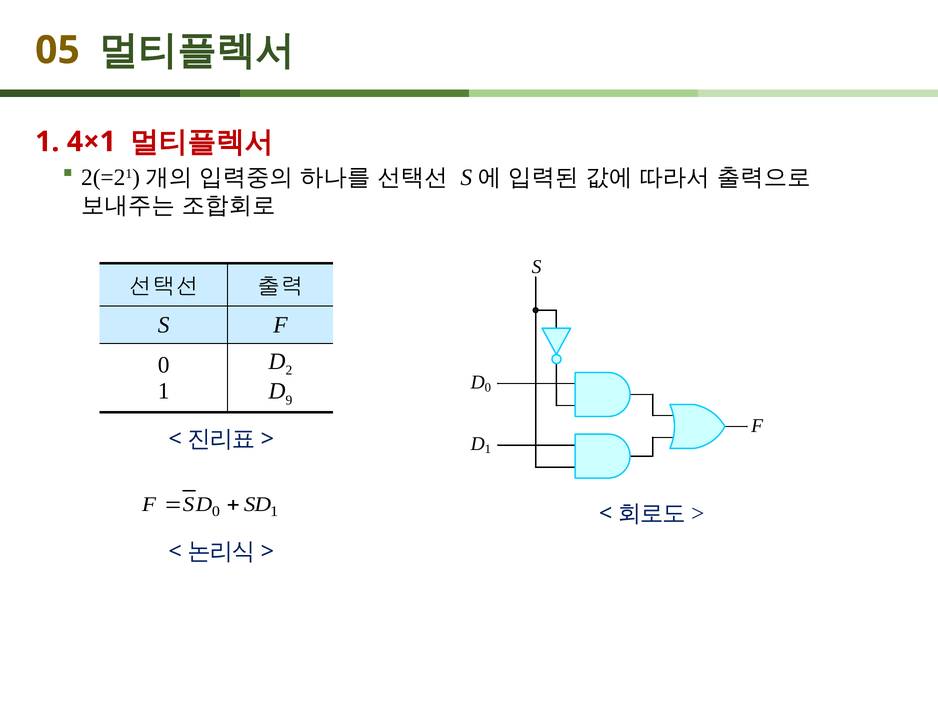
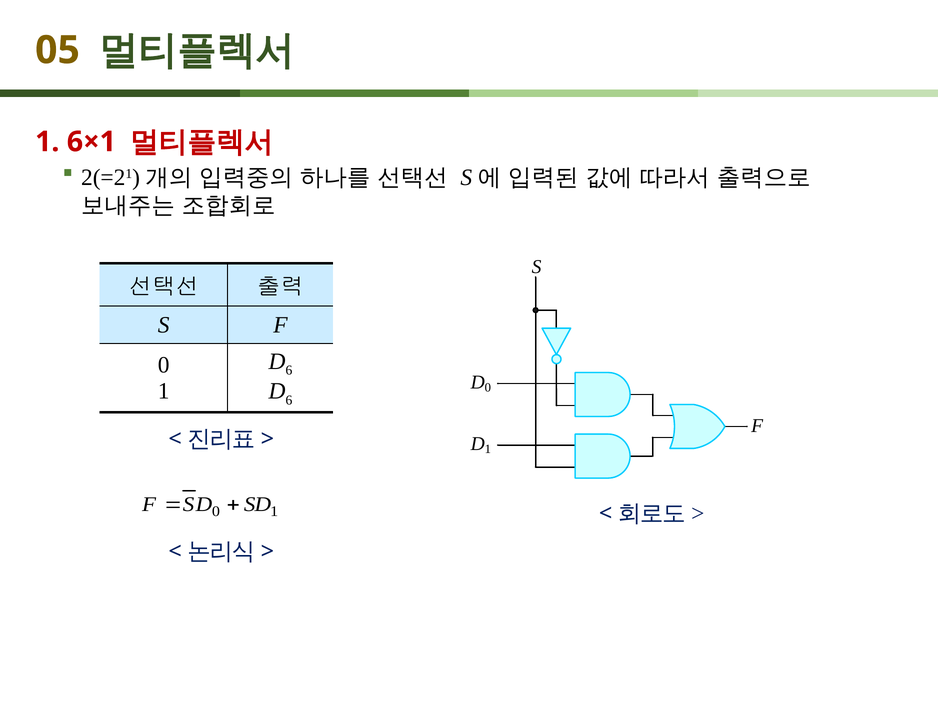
4×1: 4×1 -> 6×1
2 at (289, 370): 2 -> 6
9 at (289, 400): 9 -> 6
